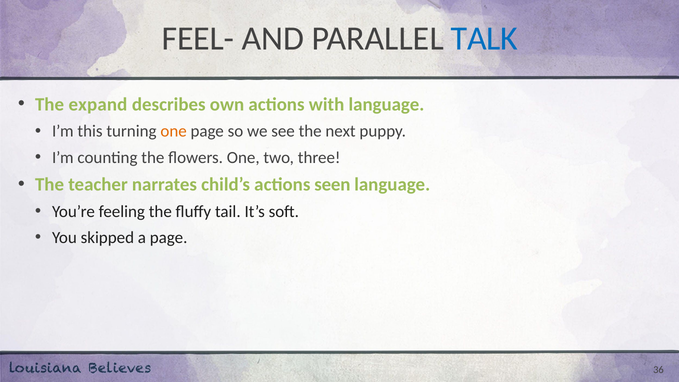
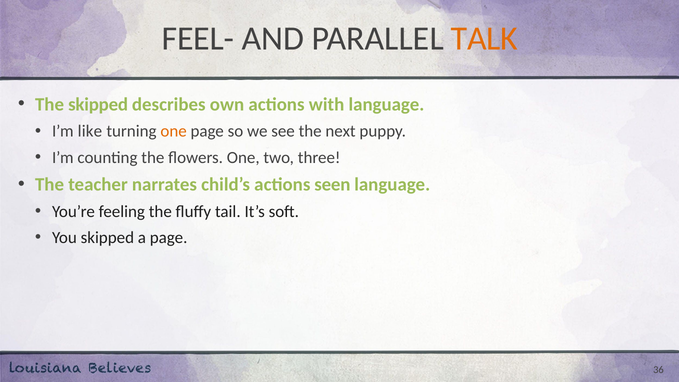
TALK colour: blue -> orange
The expand: expand -> skipped
this: this -> like
